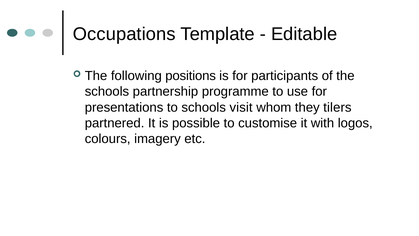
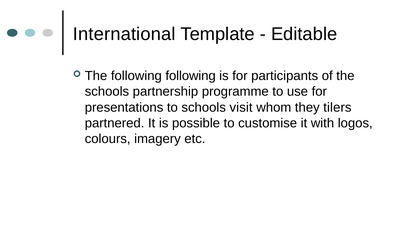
Occupations: Occupations -> International
following positions: positions -> following
